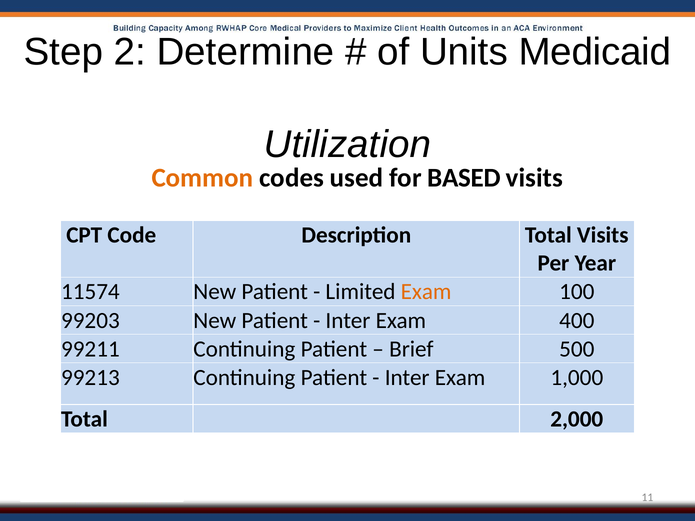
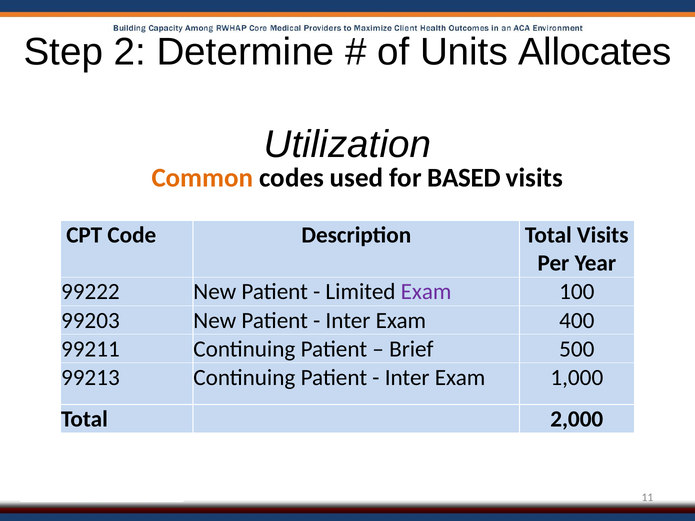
Medicaid: Medicaid -> Allocates
11574: 11574 -> 99222
Exam at (426, 292) colour: orange -> purple
